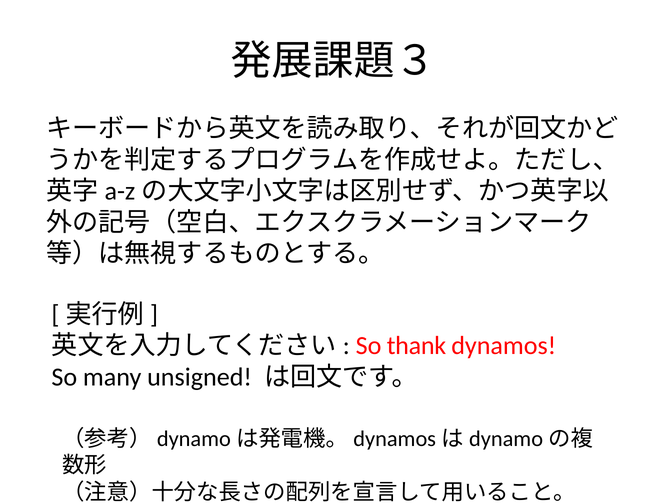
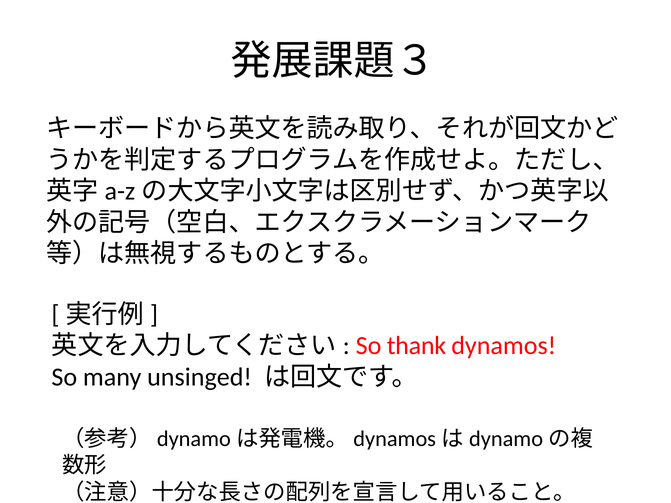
unsigned: unsigned -> unsinged
